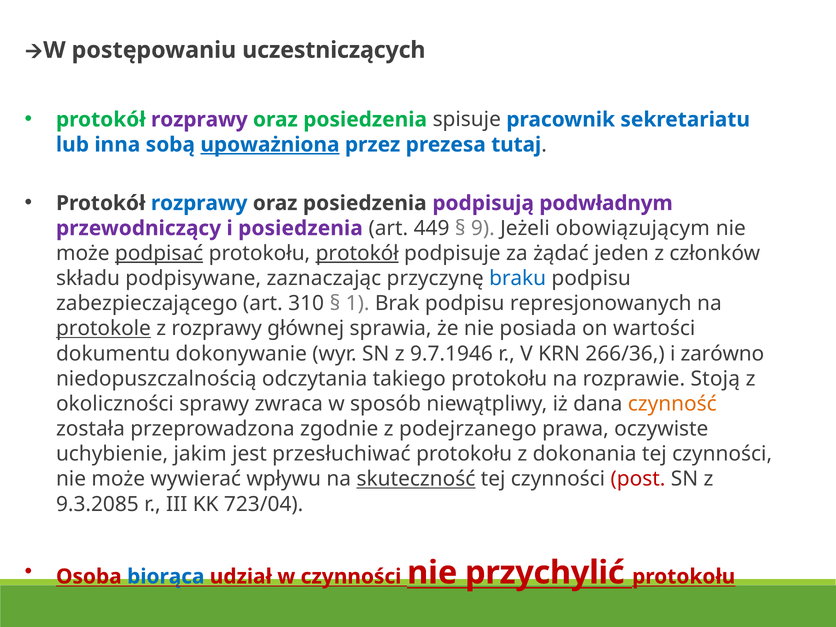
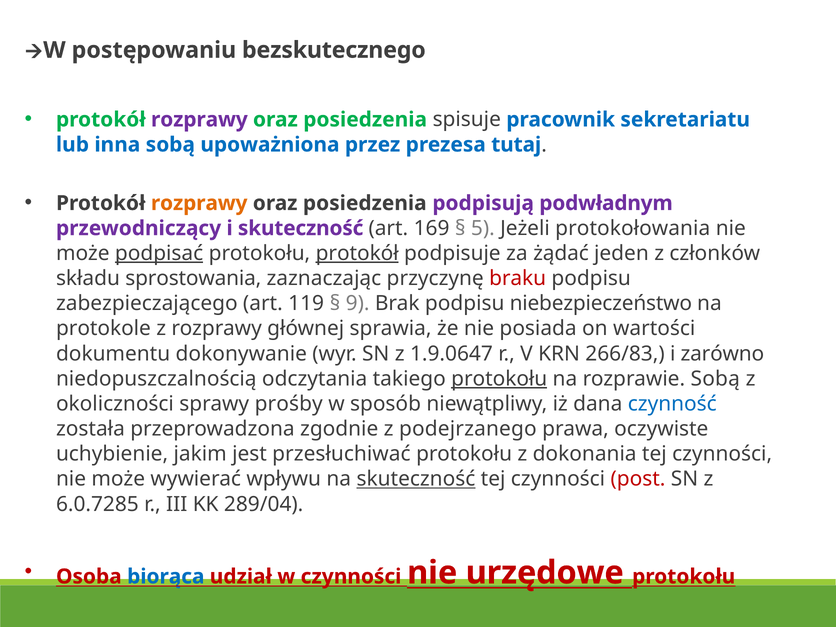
uczestniczących: uczestniczących -> bezskutecznego
upoważniona underline: present -> none
rozprawy at (199, 203) colour: blue -> orange
i posiedzenia: posiedzenia -> skuteczność
449: 449 -> 169
9: 9 -> 5
obowiązującym: obowiązującym -> protokołowania
podpisywane: podpisywane -> sprostowania
braku colour: blue -> red
310: 310 -> 119
1: 1 -> 9
represjonowanych: represjonowanych -> niebezpieczeństwo
protokole underline: present -> none
9.7.1946: 9.7.1946 -> 1.9.0647
266/36: 266/36 -> 266/83
protokołu at (499, 379) underline: none -> present
rozprawie Stoją: Stoją -> Sobą
zwraca: zwraca -> prośby
czynność colour: orange -> blue
9.3.2085: 9.3.2085 -> 6.0.7285
723/04: 723/04 -> 289/04
przychylić: przychylić -> urzędowe
